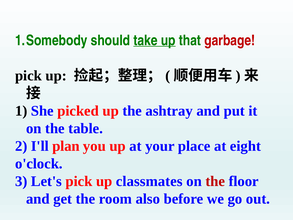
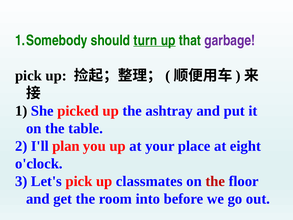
take: take -> turn
garbage colour: red -> purple
also: also -> into
